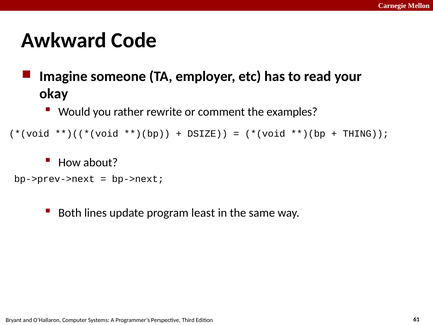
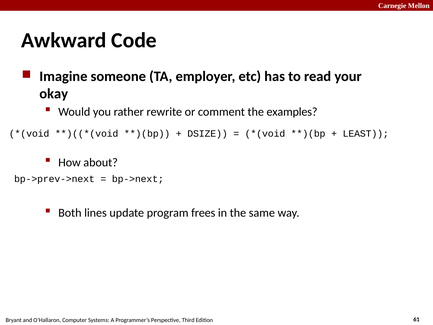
THING: THING -> LEAST
least: least -> frees
